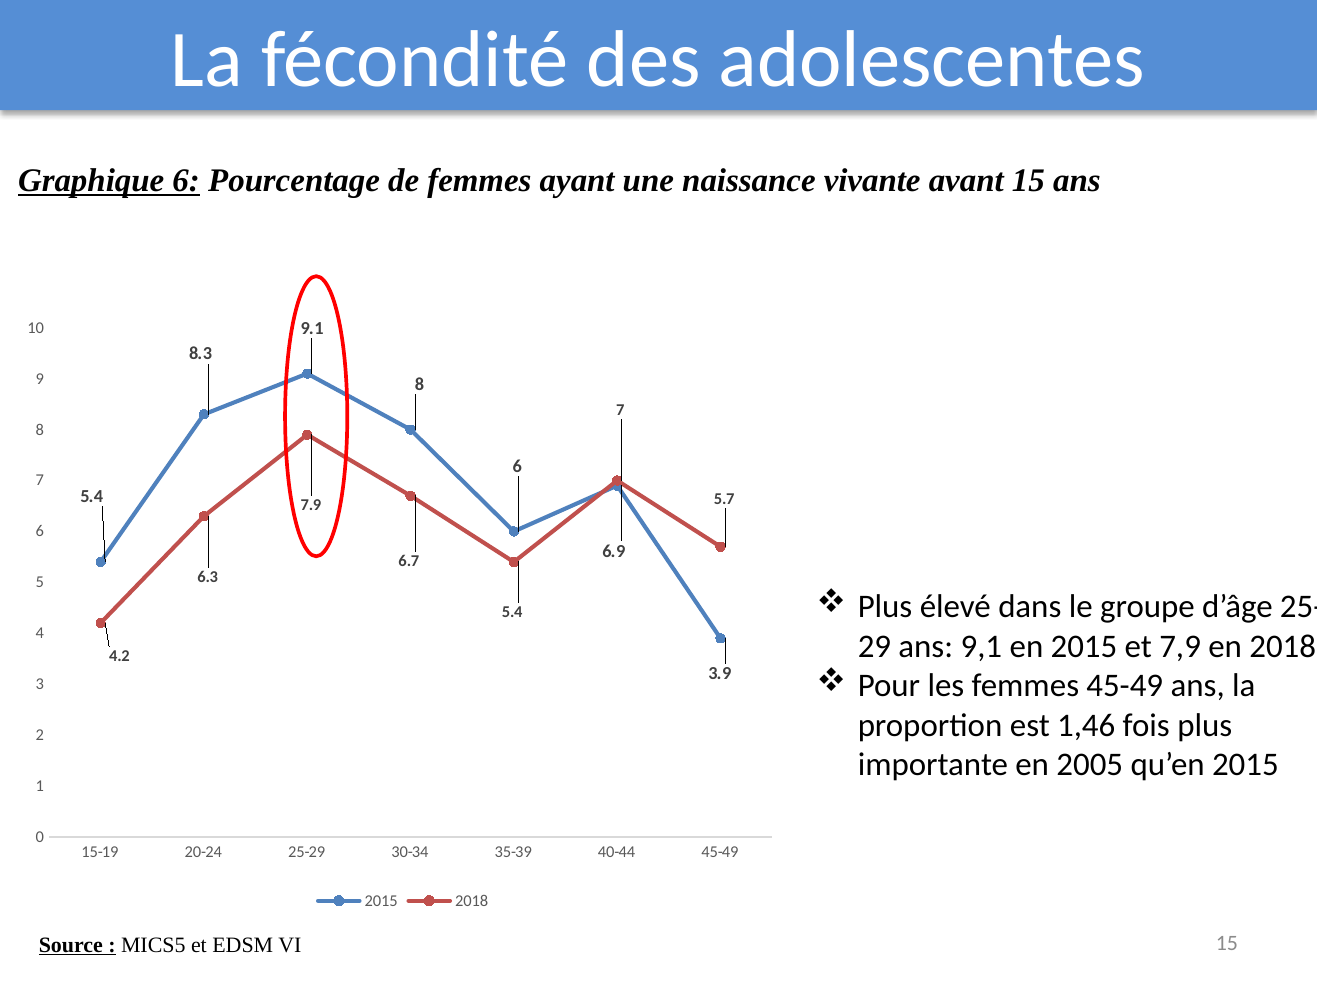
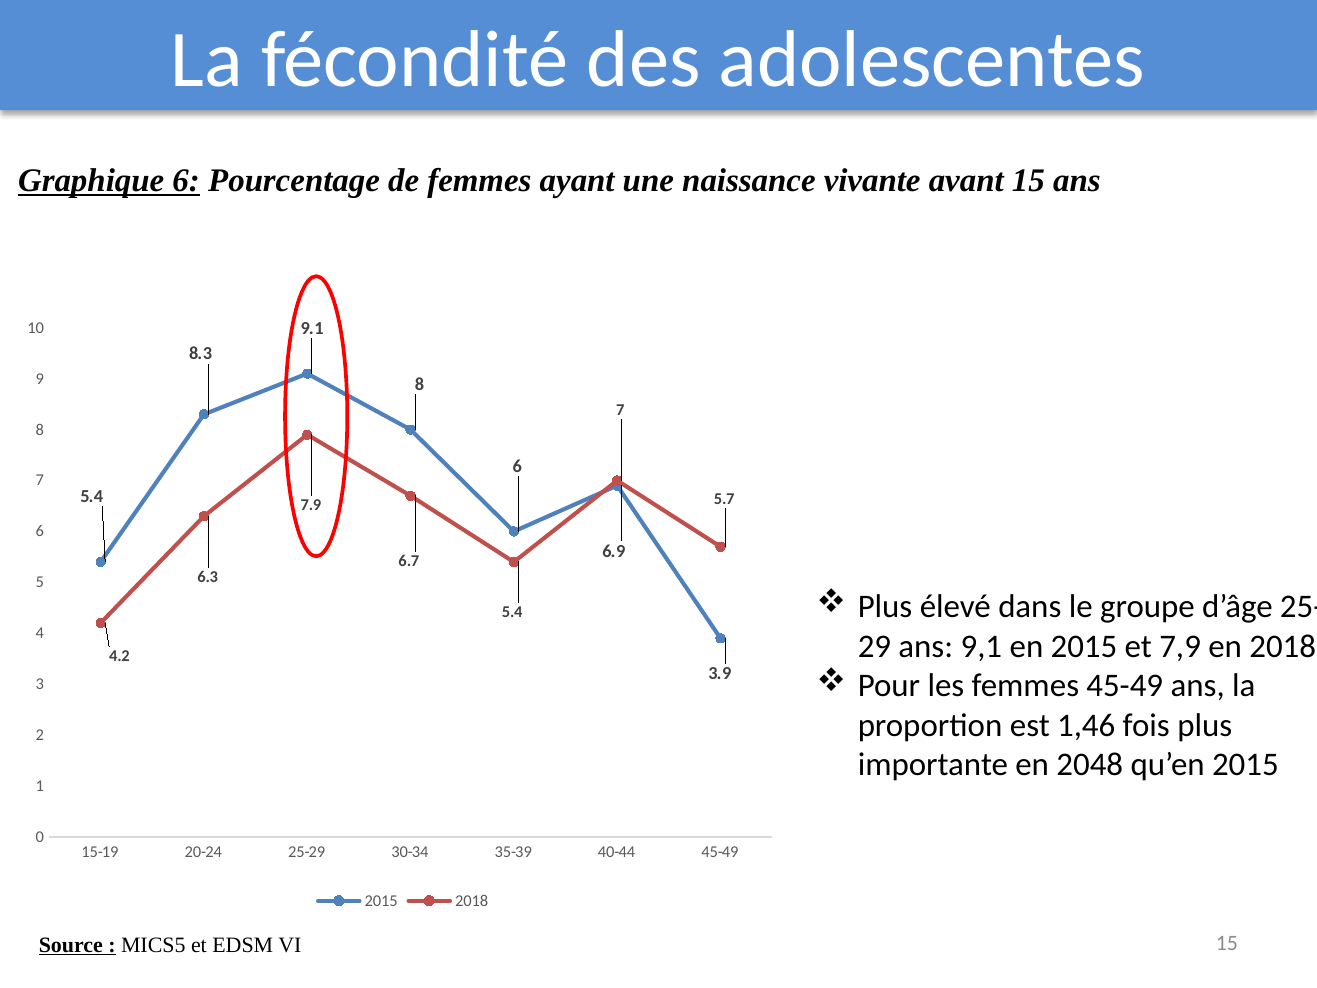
2005: 2005 -> 2048
